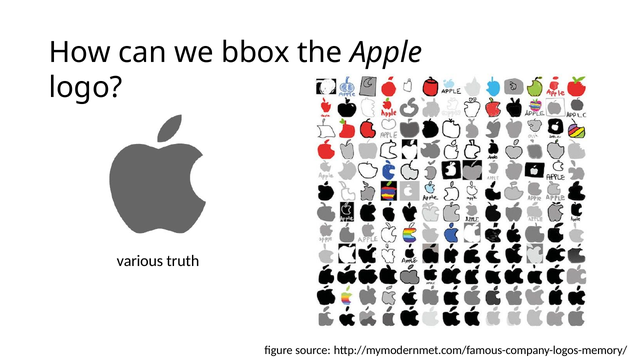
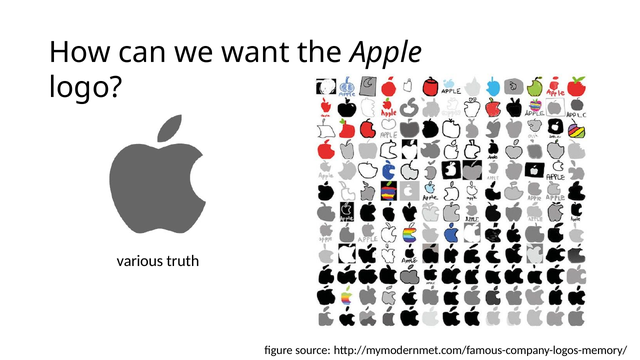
bbox: bbox -> want
